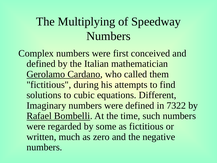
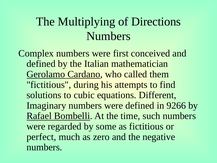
Speedway: Speedway -> Directions
7322: 7322 -> 9266
written: written -> perfect
